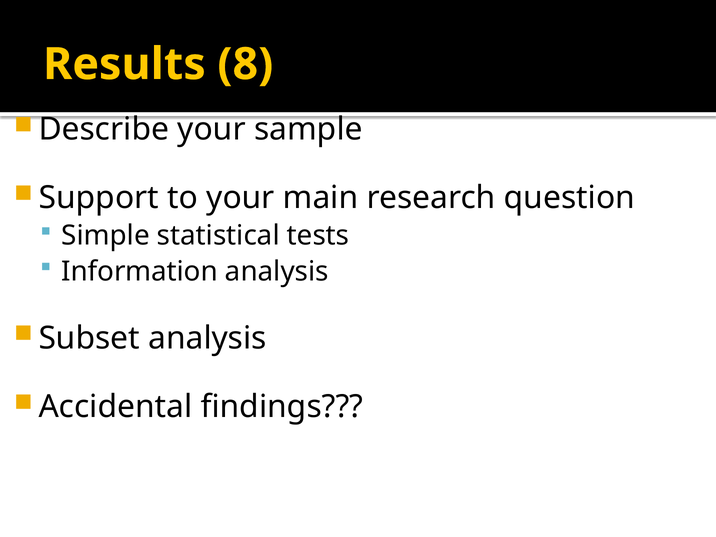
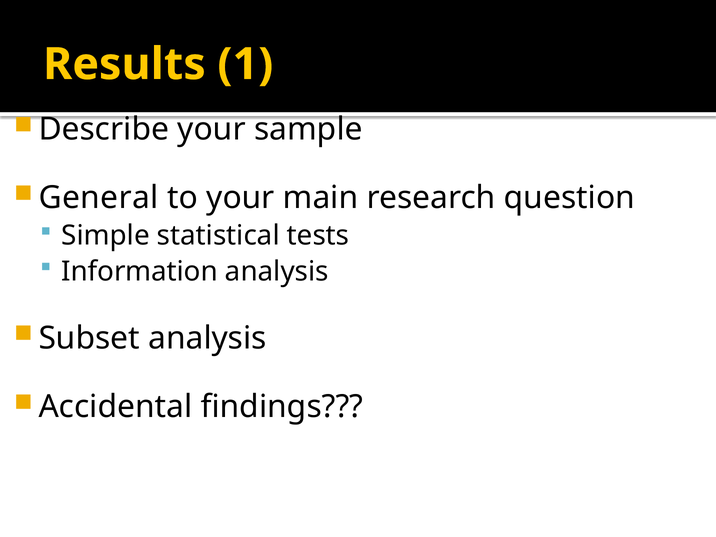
8: 8 -> 1
Support: Support -> General
